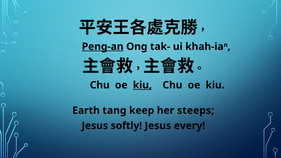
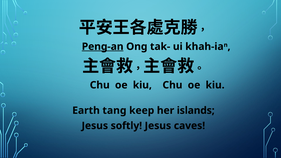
kiu at (142, 85) underline: present -> none
steeps: steeps -> islands
every: every -> caves
